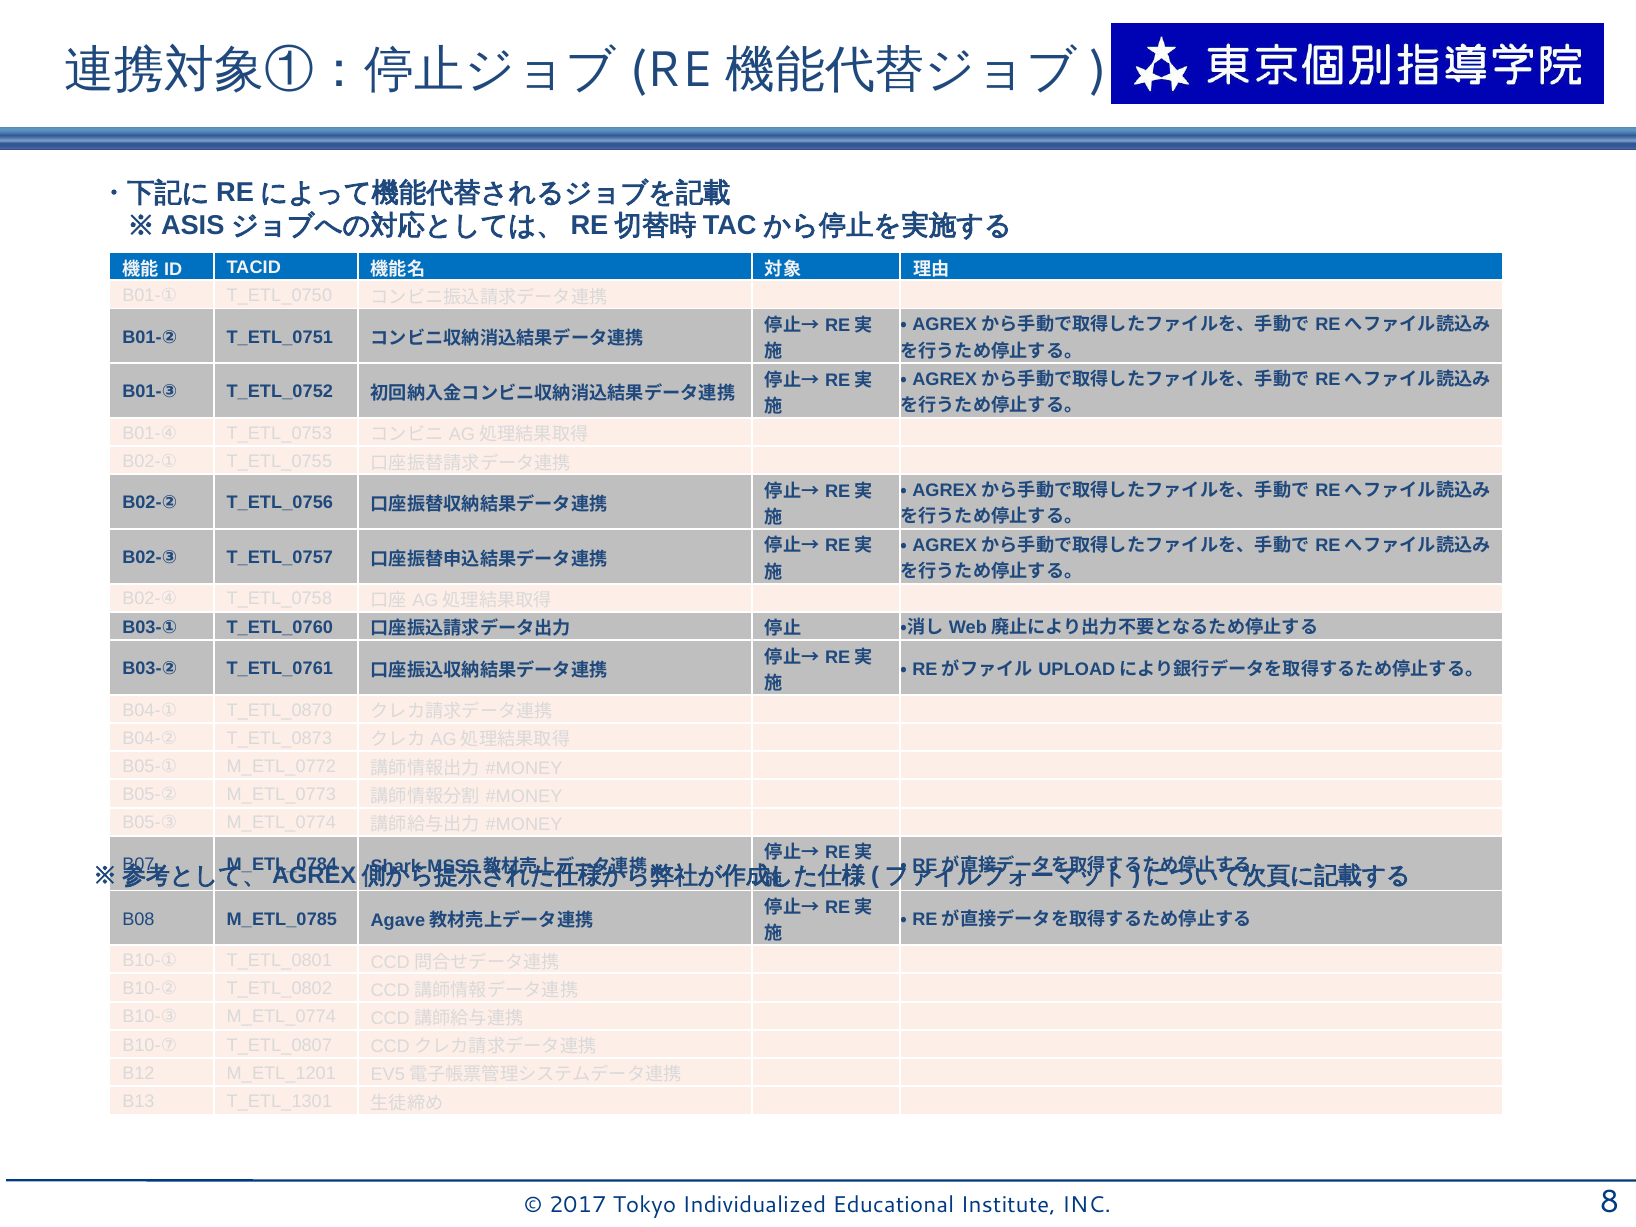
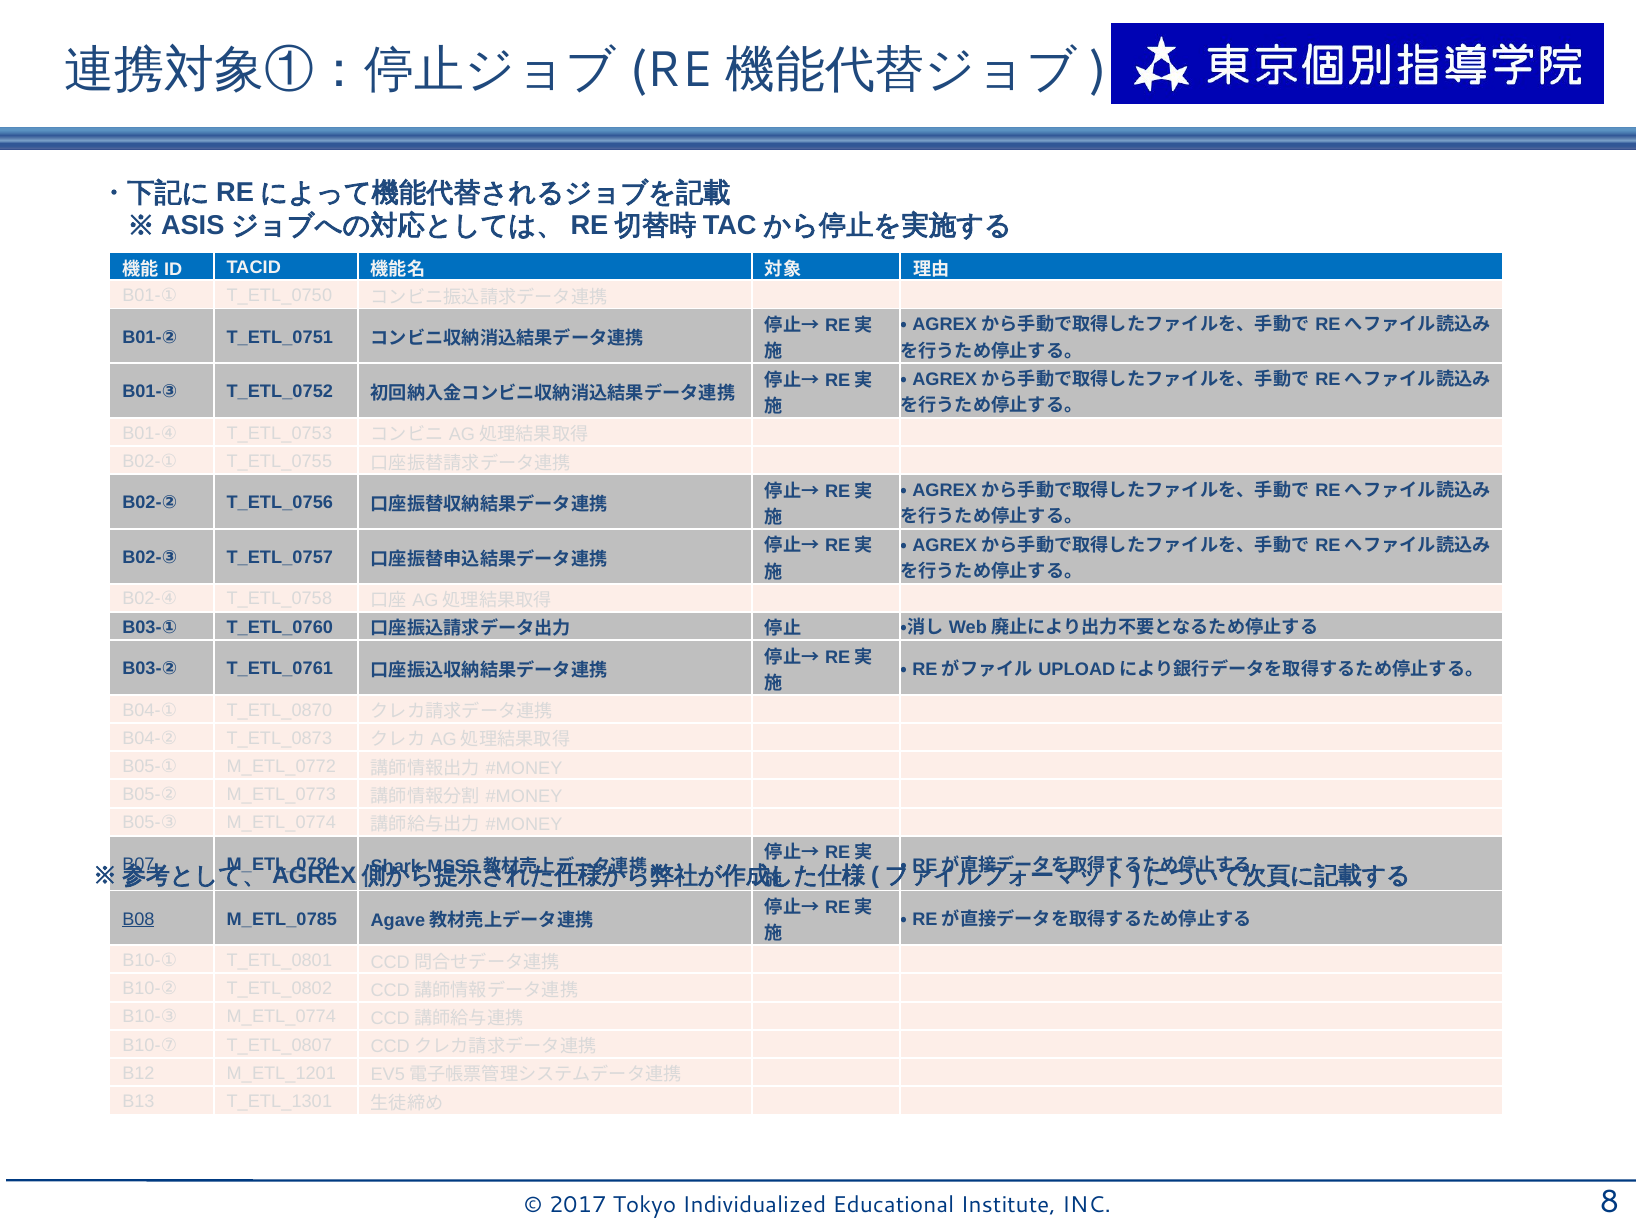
B08 underline: none -> present
